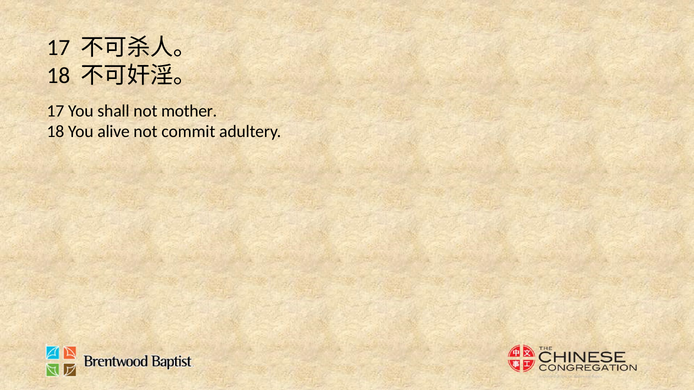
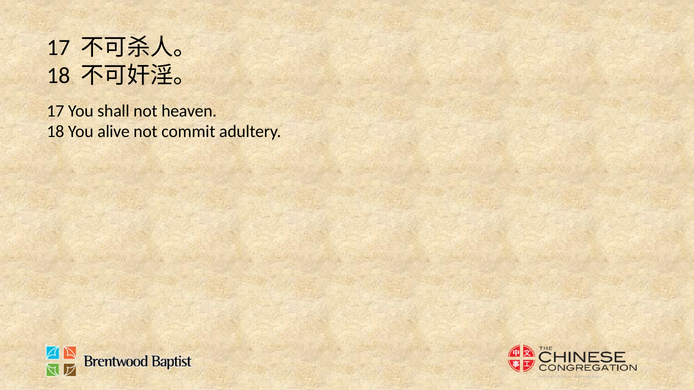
mother: mother -> heaven
